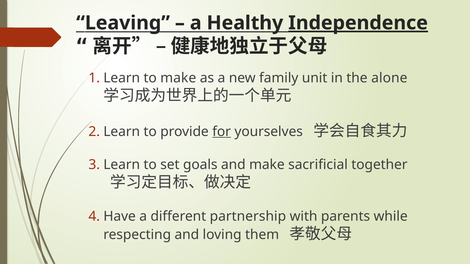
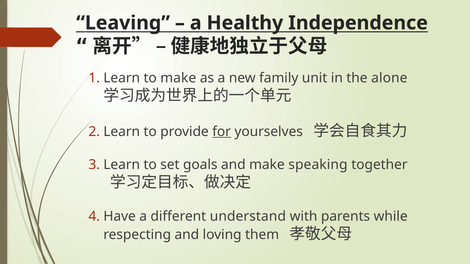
Independence underline: present -> none
sacrificial: sacrificial -> speaking
partnership: partnership -> understand
